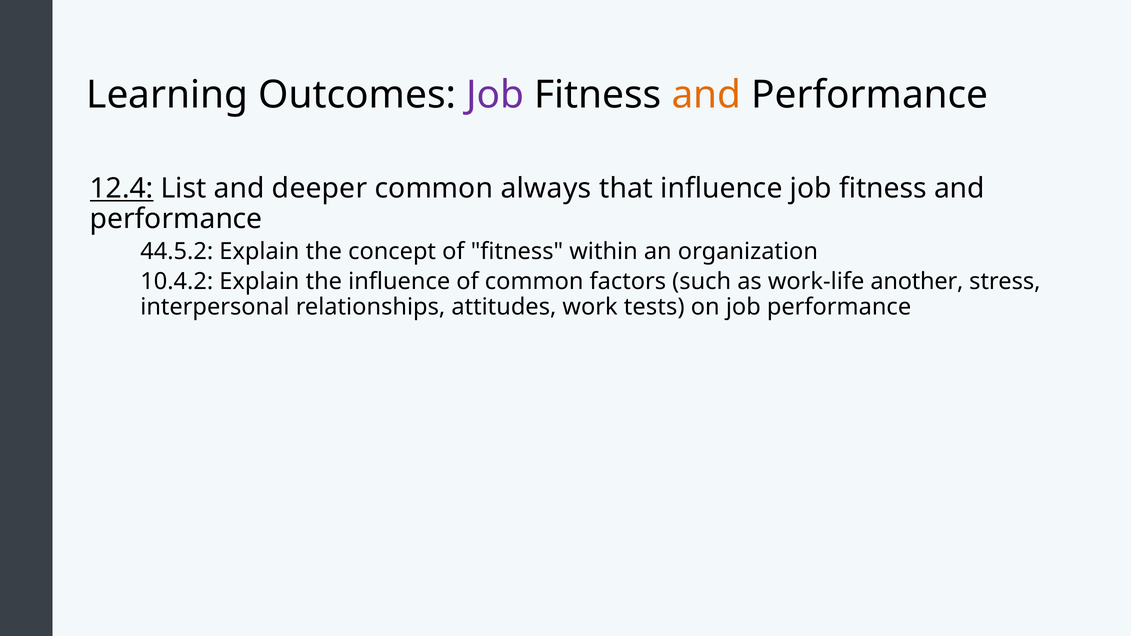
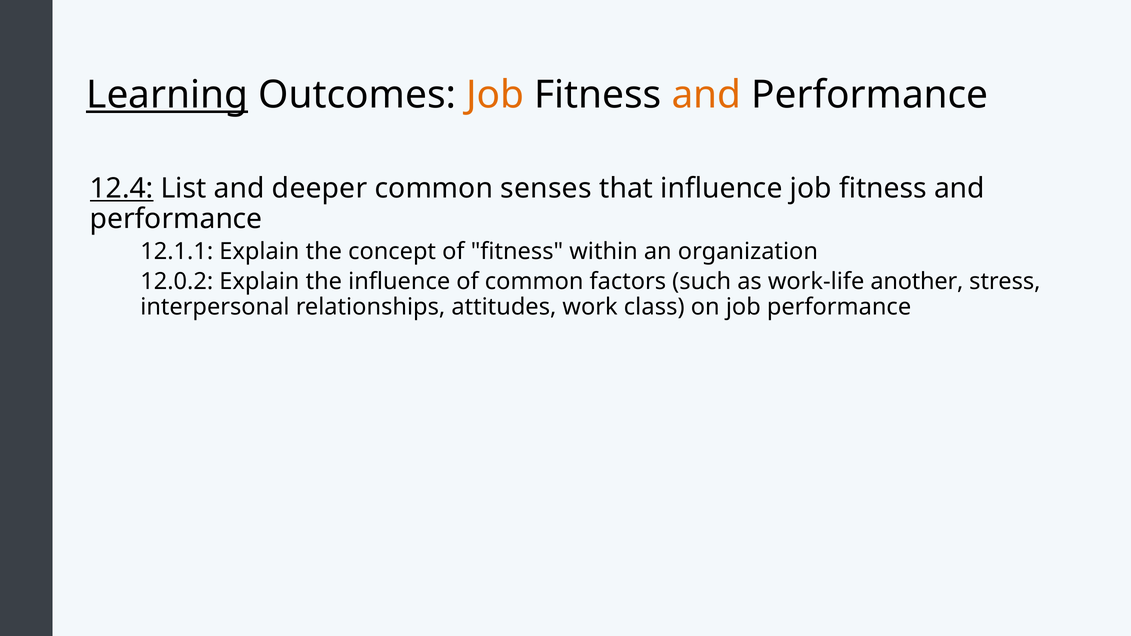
Learning underline: none -> present
Job at (495, 95) colour: purple -> orange
always: always -> senses
44.5.2: 44.5.2 -> 12.1.1
10.4.2: 10.4.2 -> 12.0.2
tests: tests -> class
